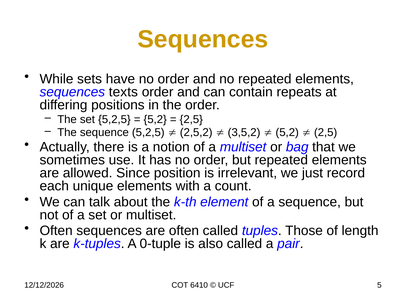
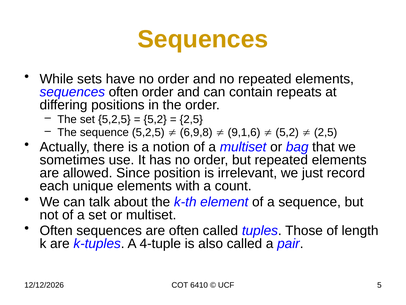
sequences texts: texts -> often
2,5,2: 2,5,2 -> 6,9,8
3,5,2: 3,5,2 -> 9,1,6
0-tuple: 0-tuple -> 4-tuple
